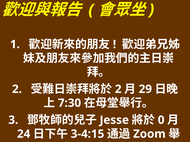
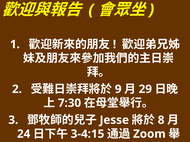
2 at (118, 89): 2 -> 9
0: 0 -> 8
